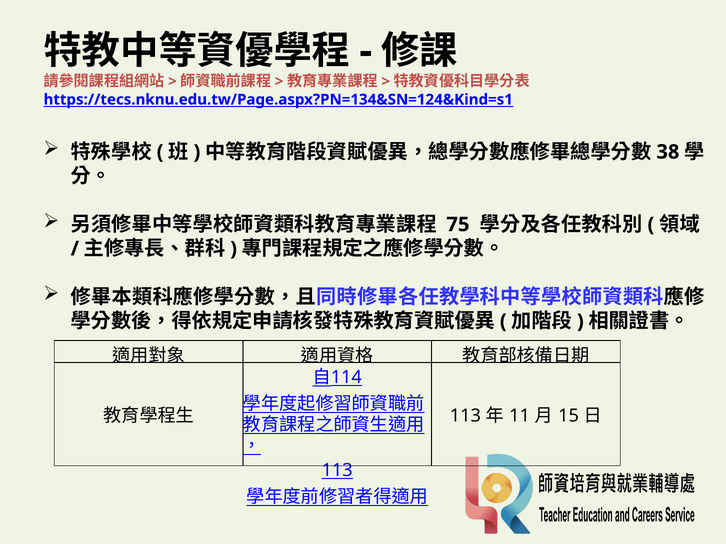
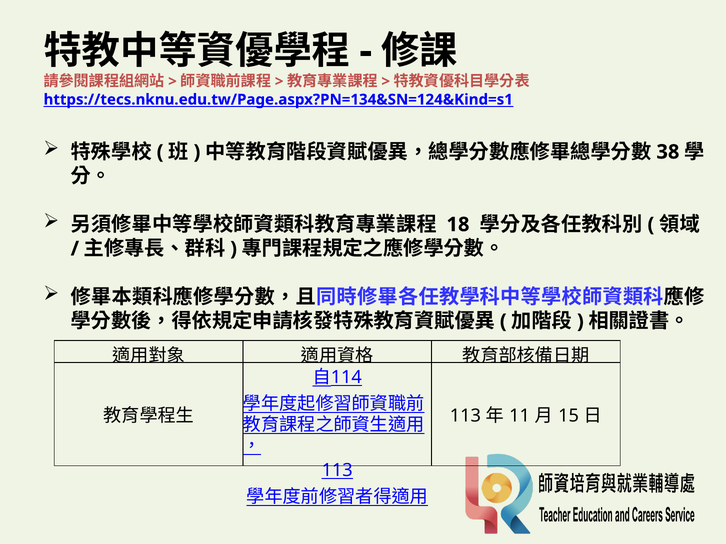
75: 75 -> 18
